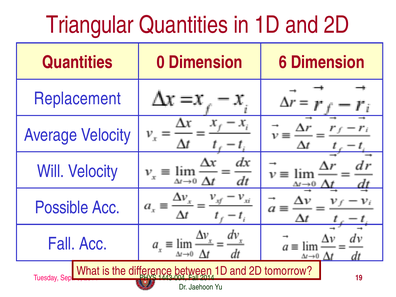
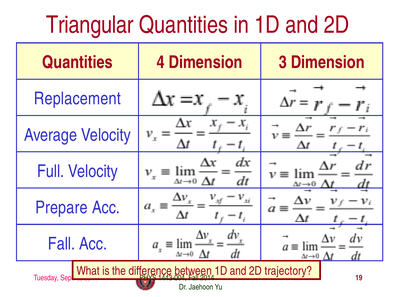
0: 0 -> 4
6: 6 -> 3
Will: Will -> Full
Possible: Possible -> Prepare
tomorrow: tomorrow -> trajectory
